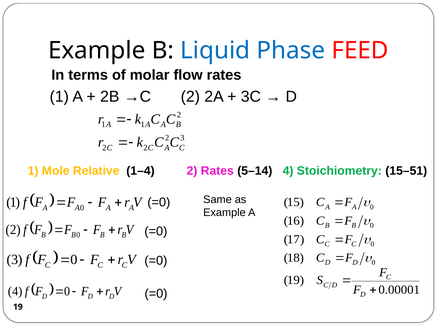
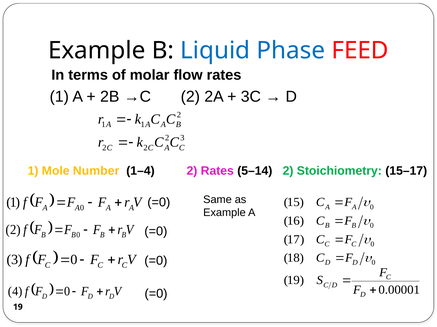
Relative: Relative -> Number
5–14 4: 4 -> 2
15–51: 15–51 -> 15–17
